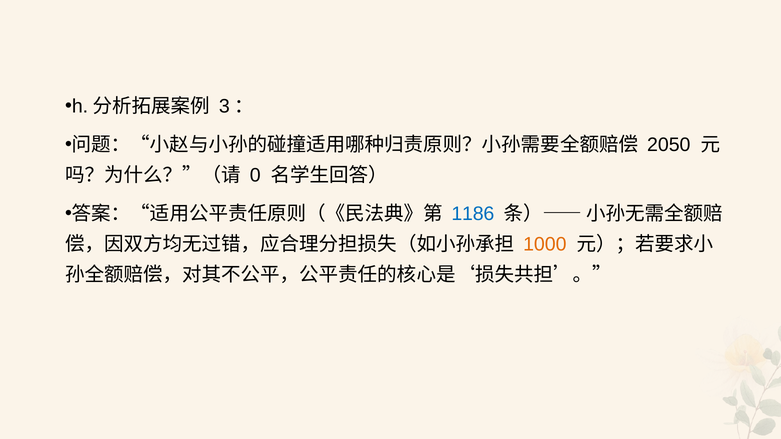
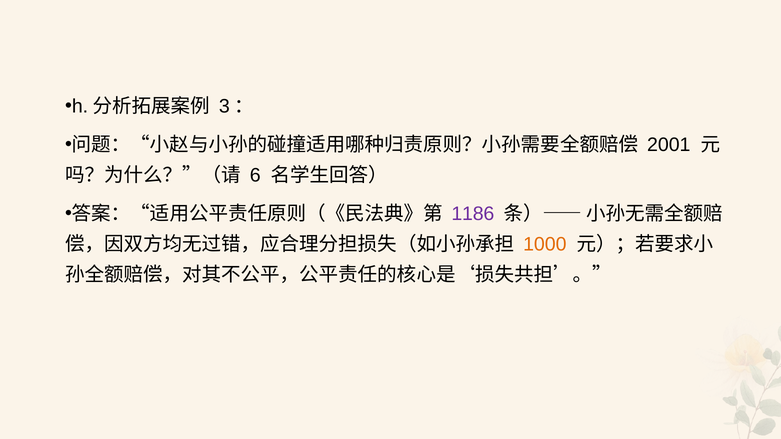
2050: 2050 -> 2001
0: 0 -> 6
1186 colour: blue -> purple
